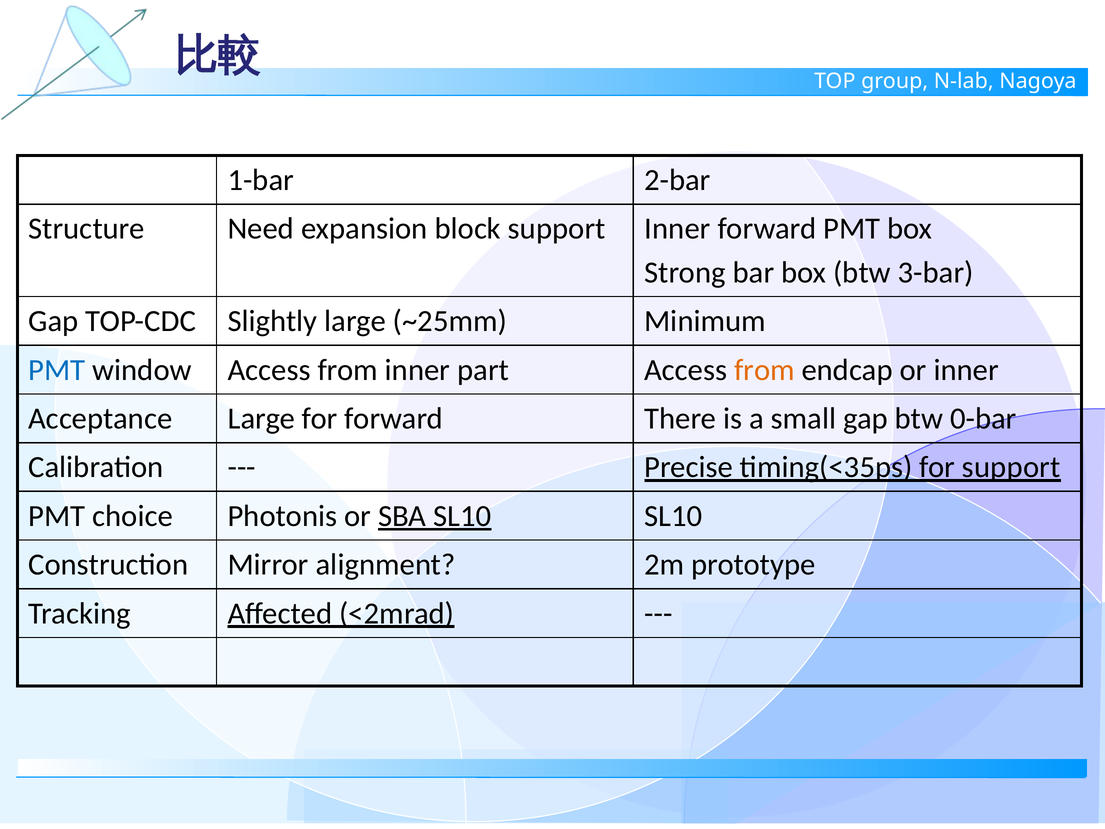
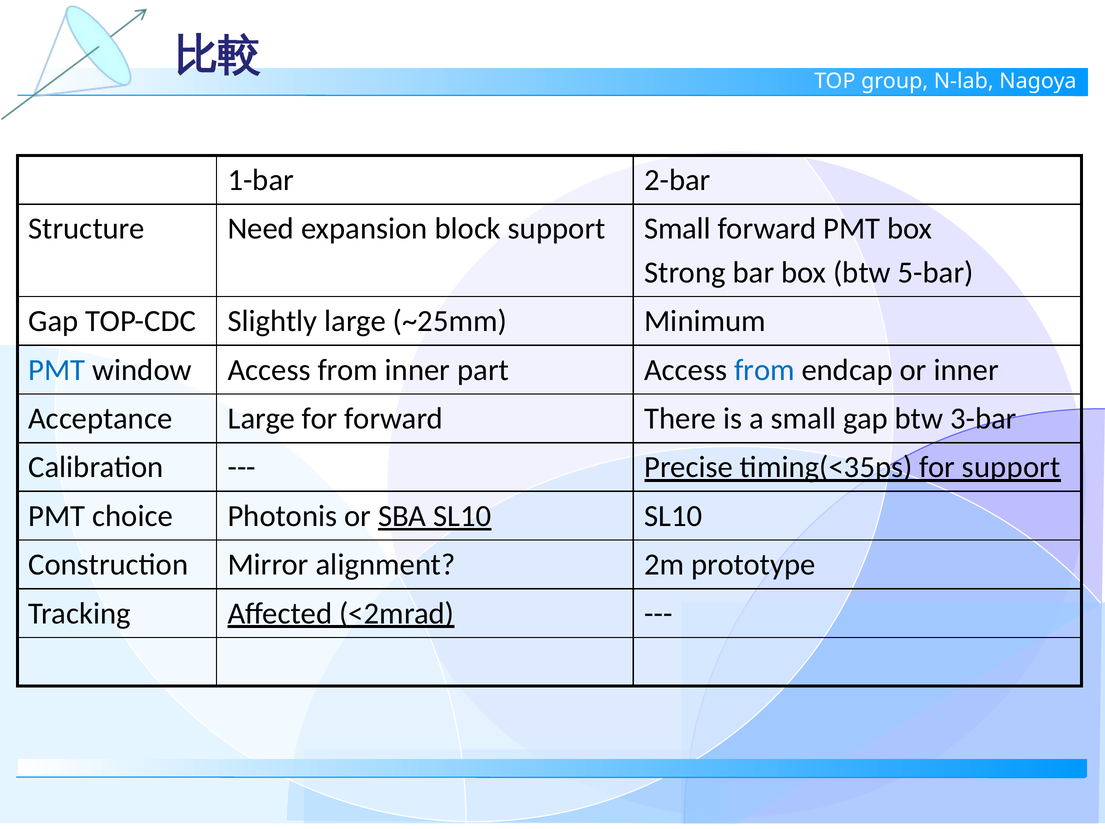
support Inner: Inner -> Small
3-bar: 3-bar -> 5-bar
from at (764, 370) colour: orange -> blue
0-bar: 0-bar -> 3-bar
